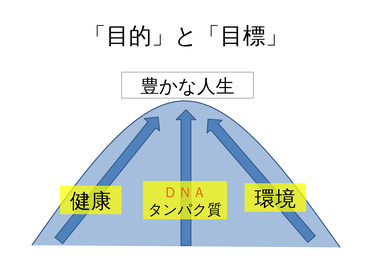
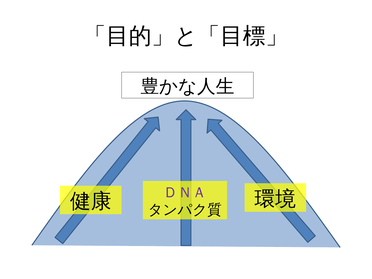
ＤＮＡ colour: orange -> purple
